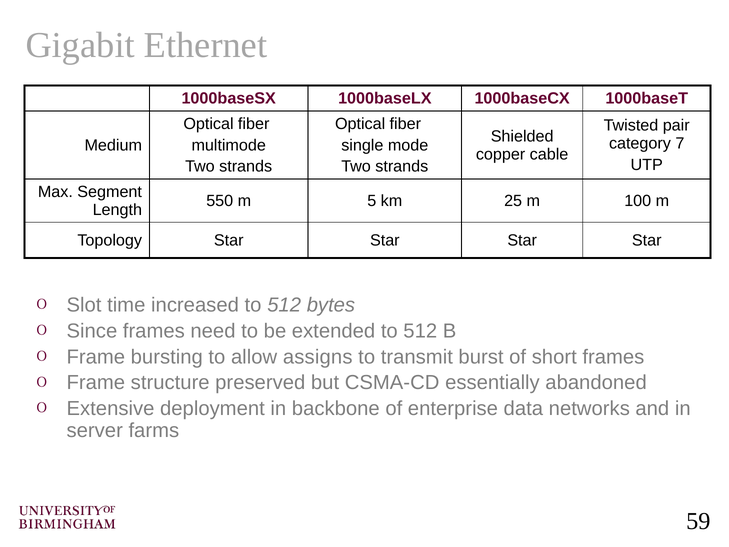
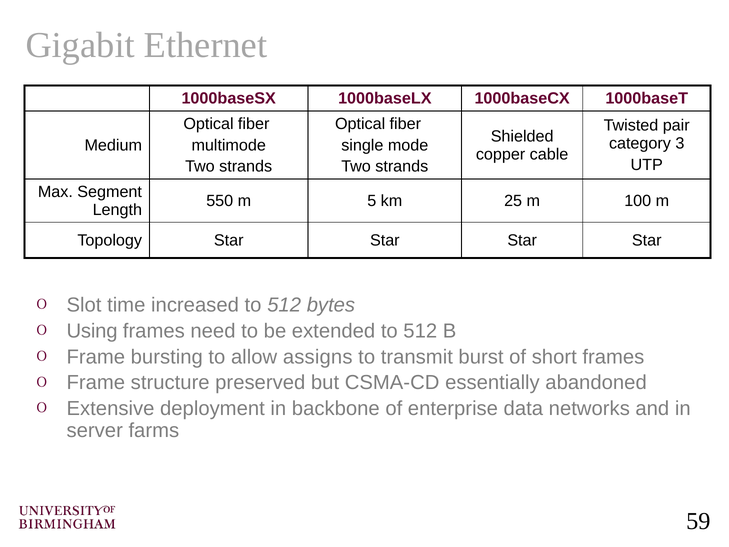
7: 7 -> 3
Since: Since -> Using
